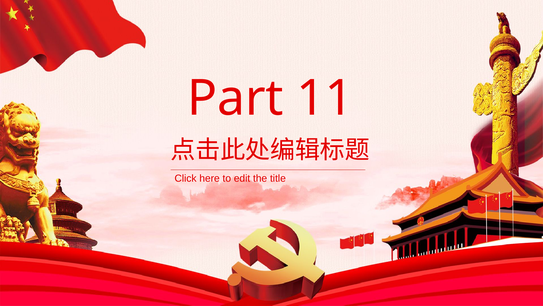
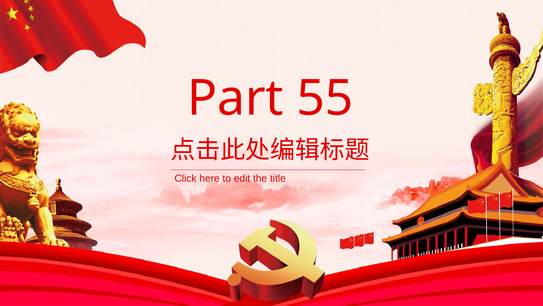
11: 11 -> 55
